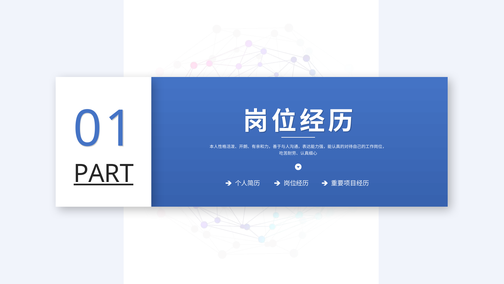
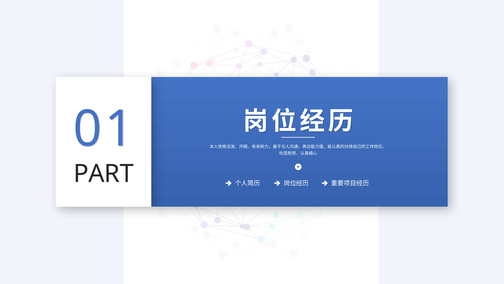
PART underline: present -> none
